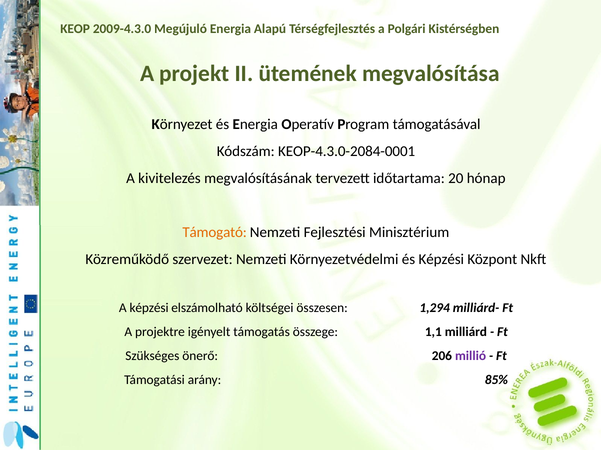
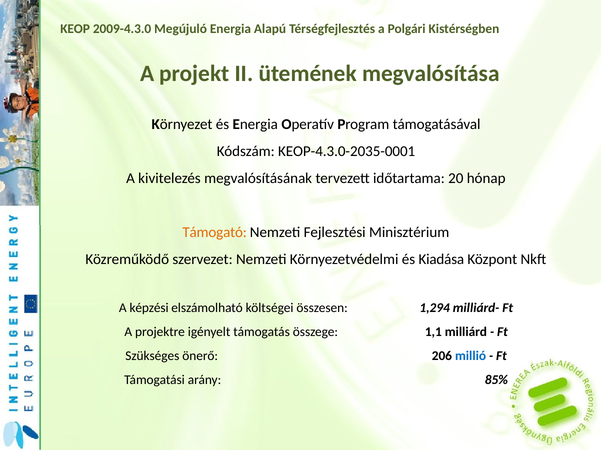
KEOP-4.3.0-2084-0001: KEOP-4.3.0-2084-0001 -> KEOP-4.3.0-2035-0001
és Képzési: Képzési -> Kiadása
millió colour: purple -> blue
